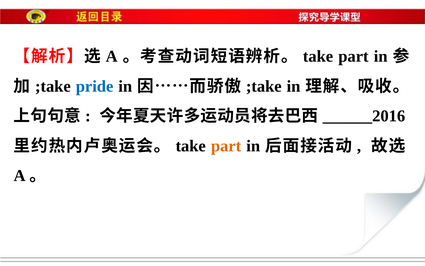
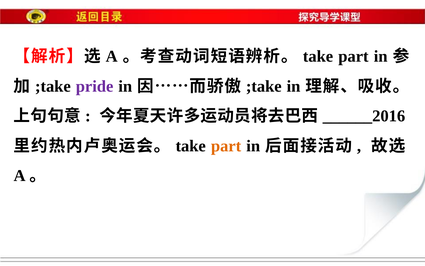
pride colour: blue -> purple
